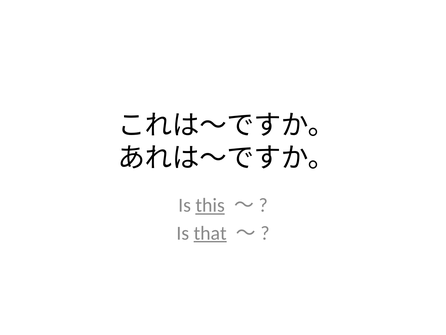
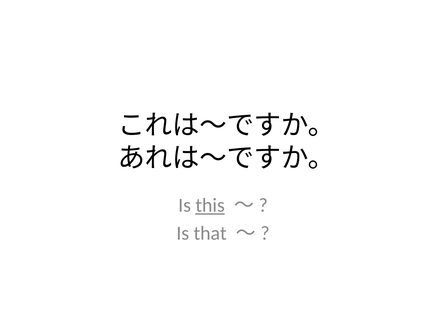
that underline: present -> none
